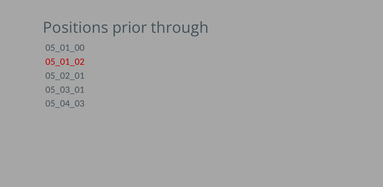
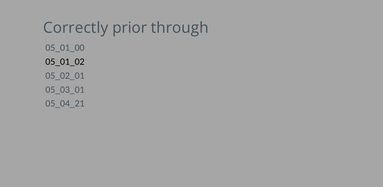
Positions: Positions -> Correctly
05_01_02 colour: red -> black
05_04_03: 05_04_03 -> 05_04_21
